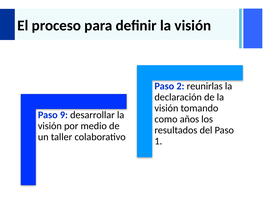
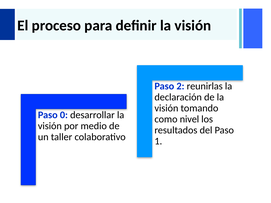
9: 9 -> 0
años: años -> nivel
